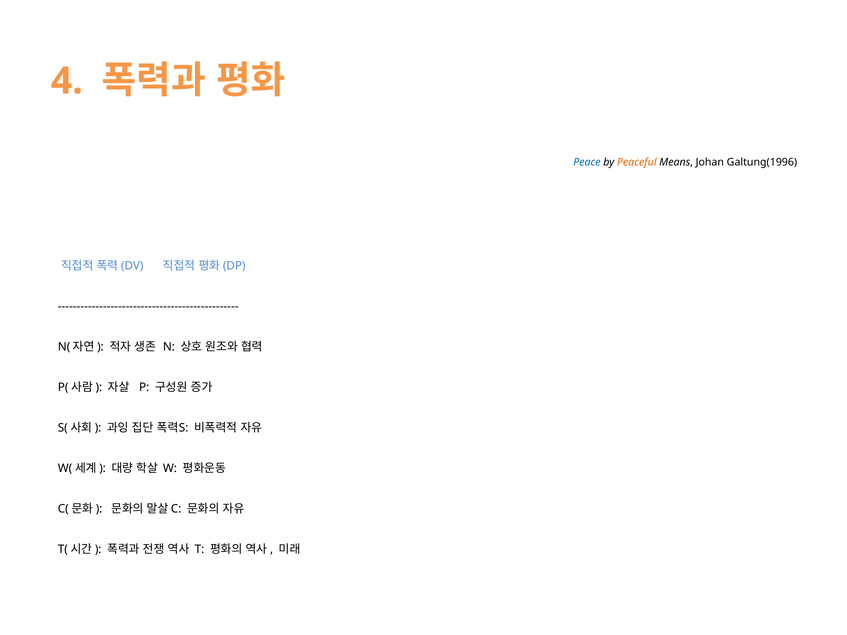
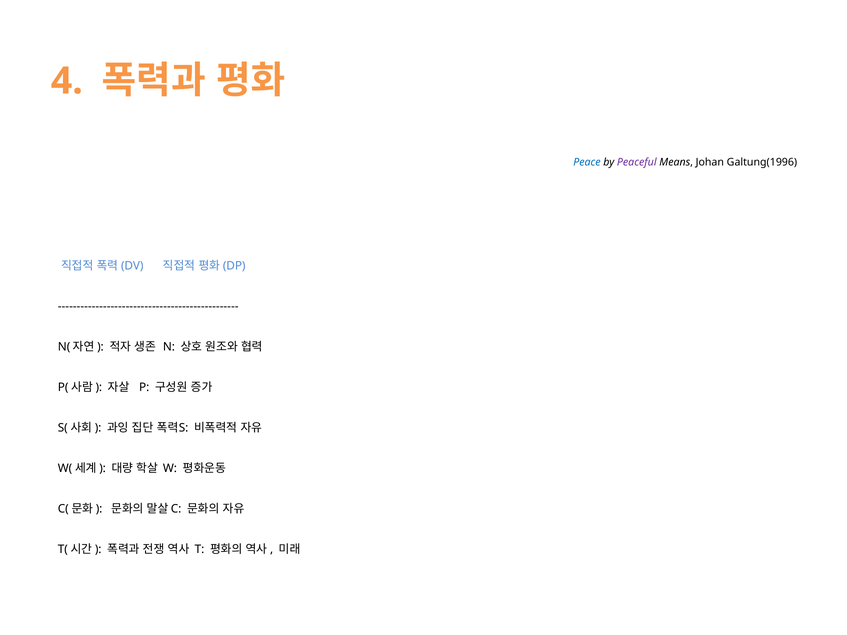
Peaceful colour: orange -> purple
